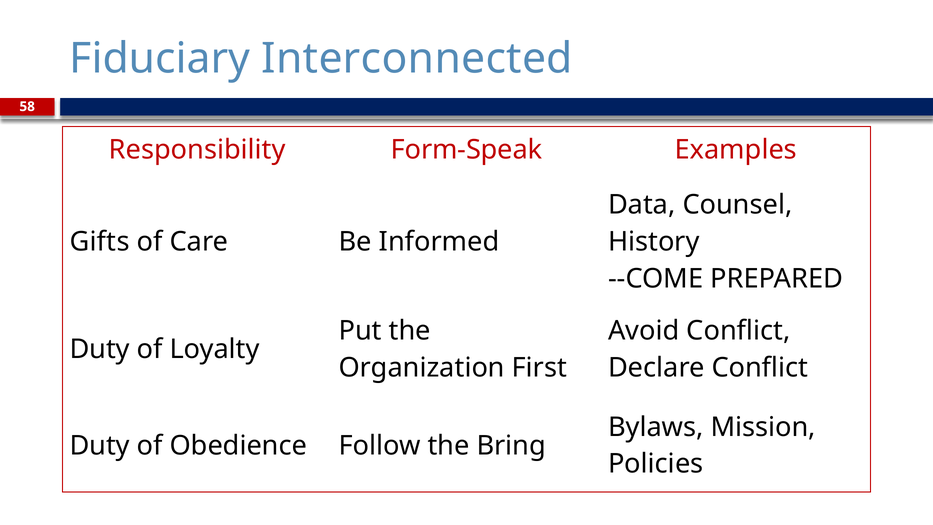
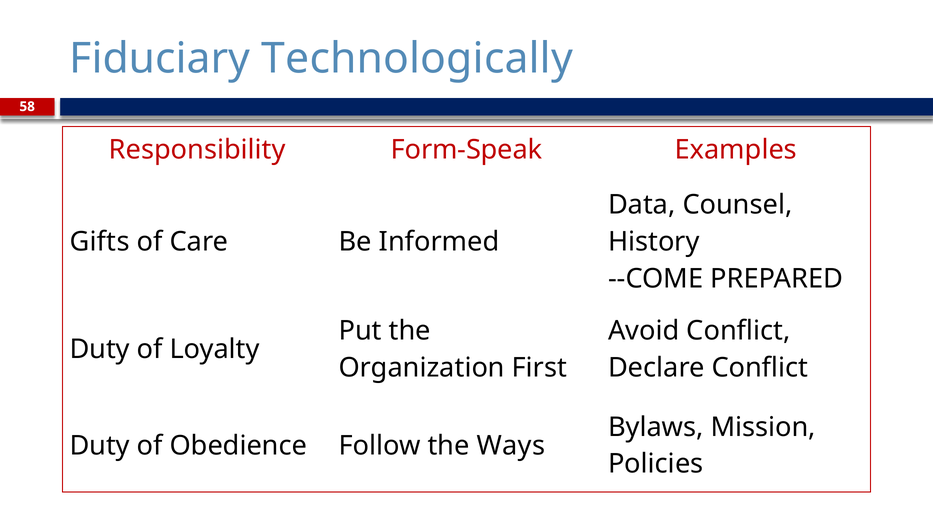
Interconnected: Interconnected -> Technologically
Bring: Bring -> Ways
